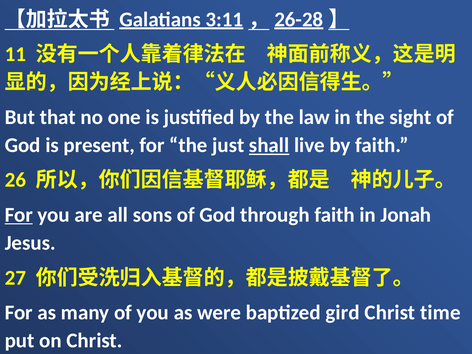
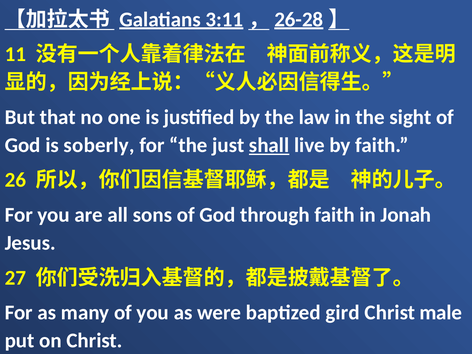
present: present -> soberly
For at (19, 215) underline: present -> none
time: time -> male
